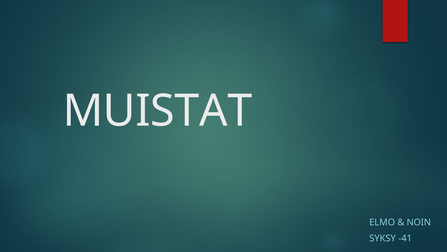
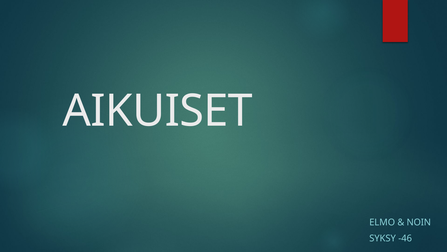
MUISTAT: MUISTAT -> AIKUISET
-41: -41 -> -46
